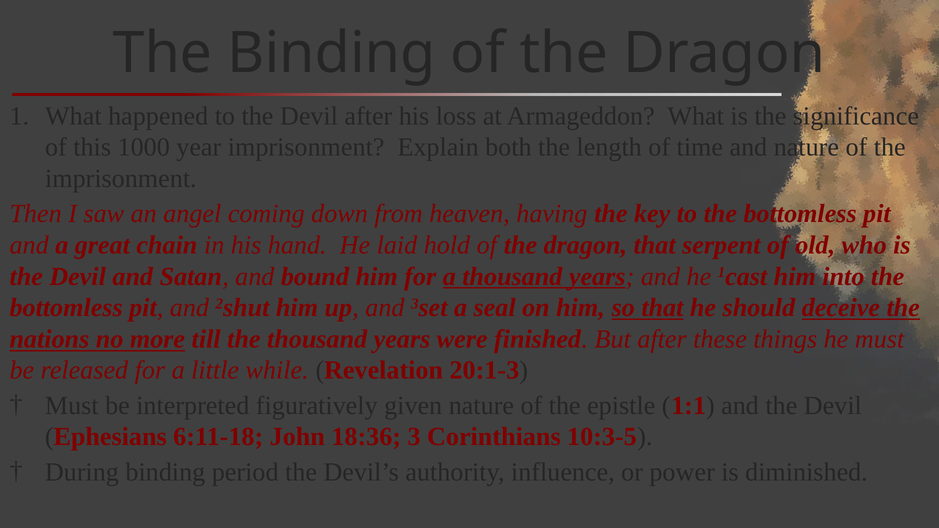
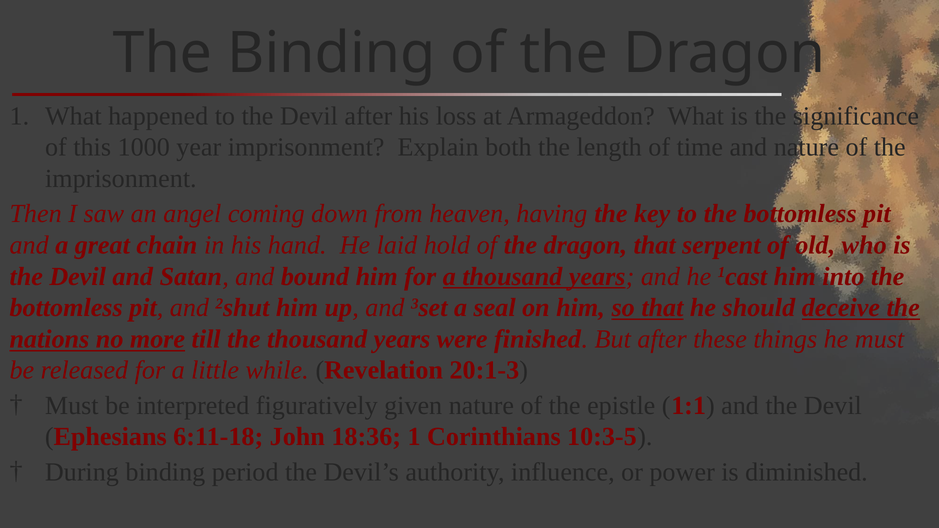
18:36 3: 3 -> 1
